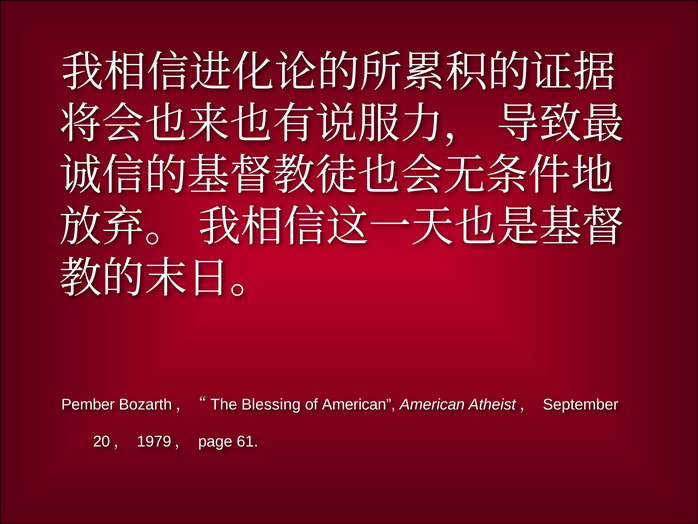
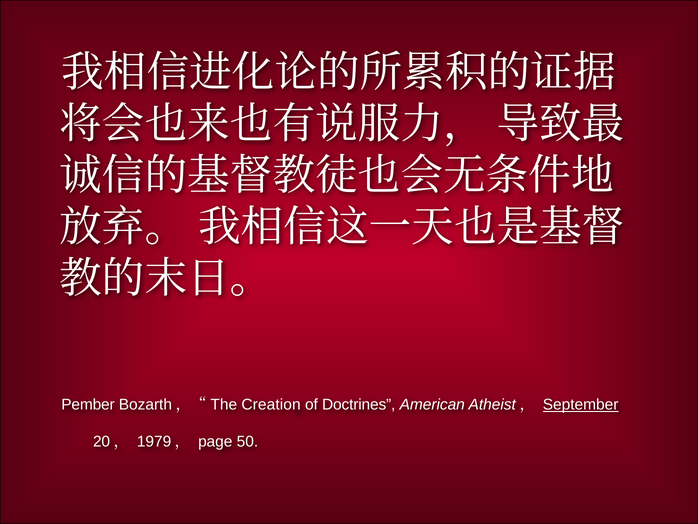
Blessing: Blessing -> Creation
of American: American -> Doctrines
September underline: none -> present
61: 61 -> 50
